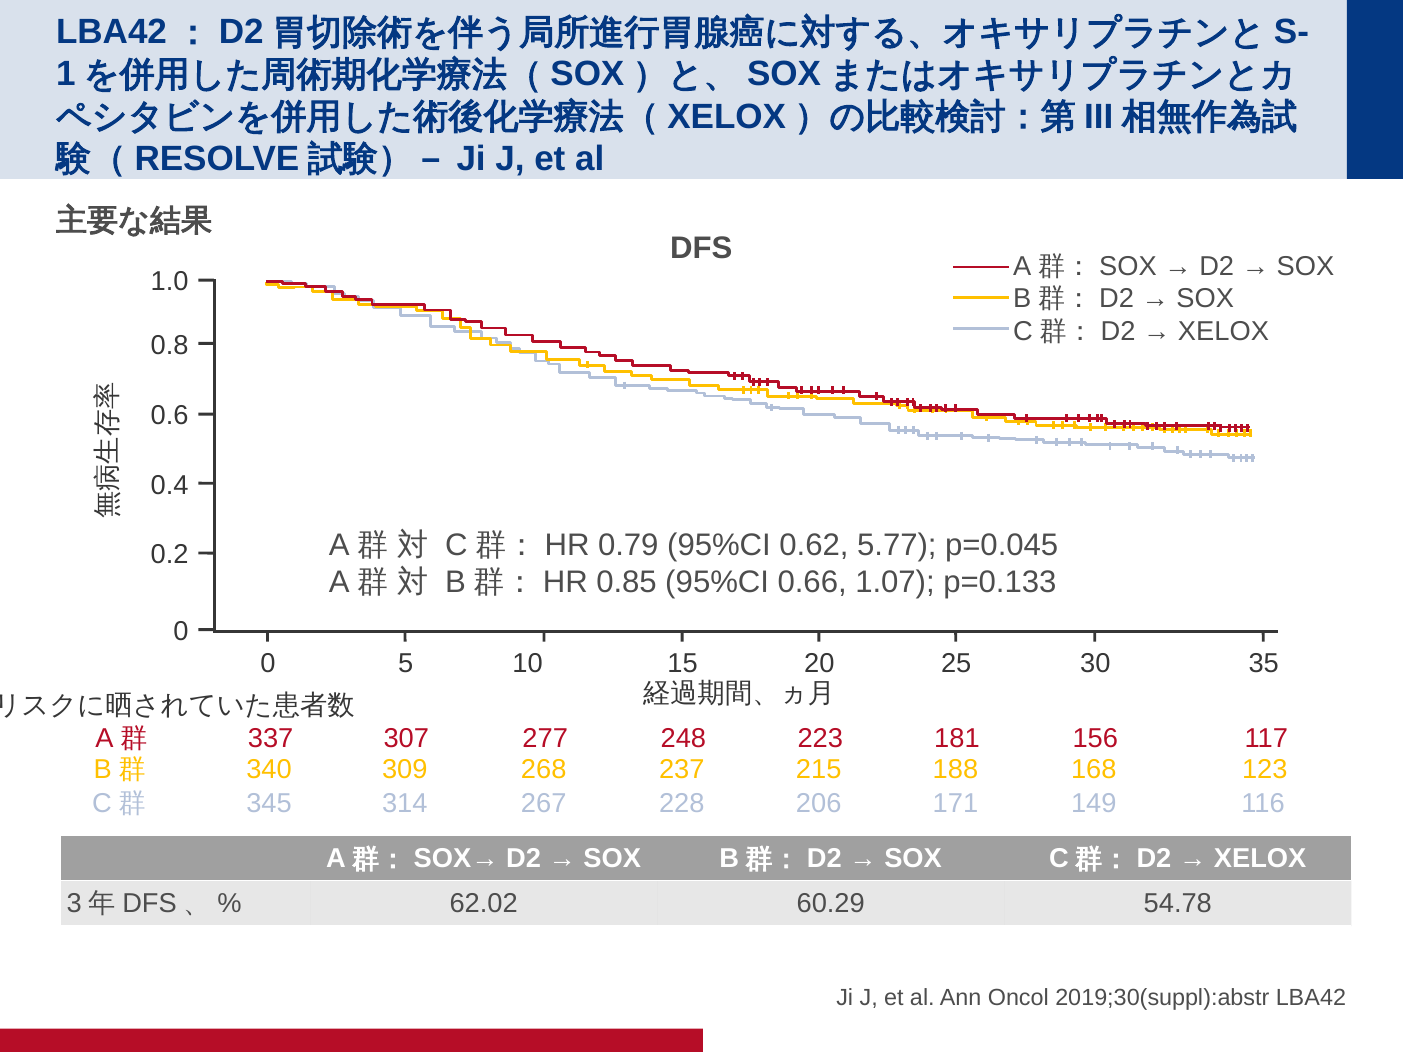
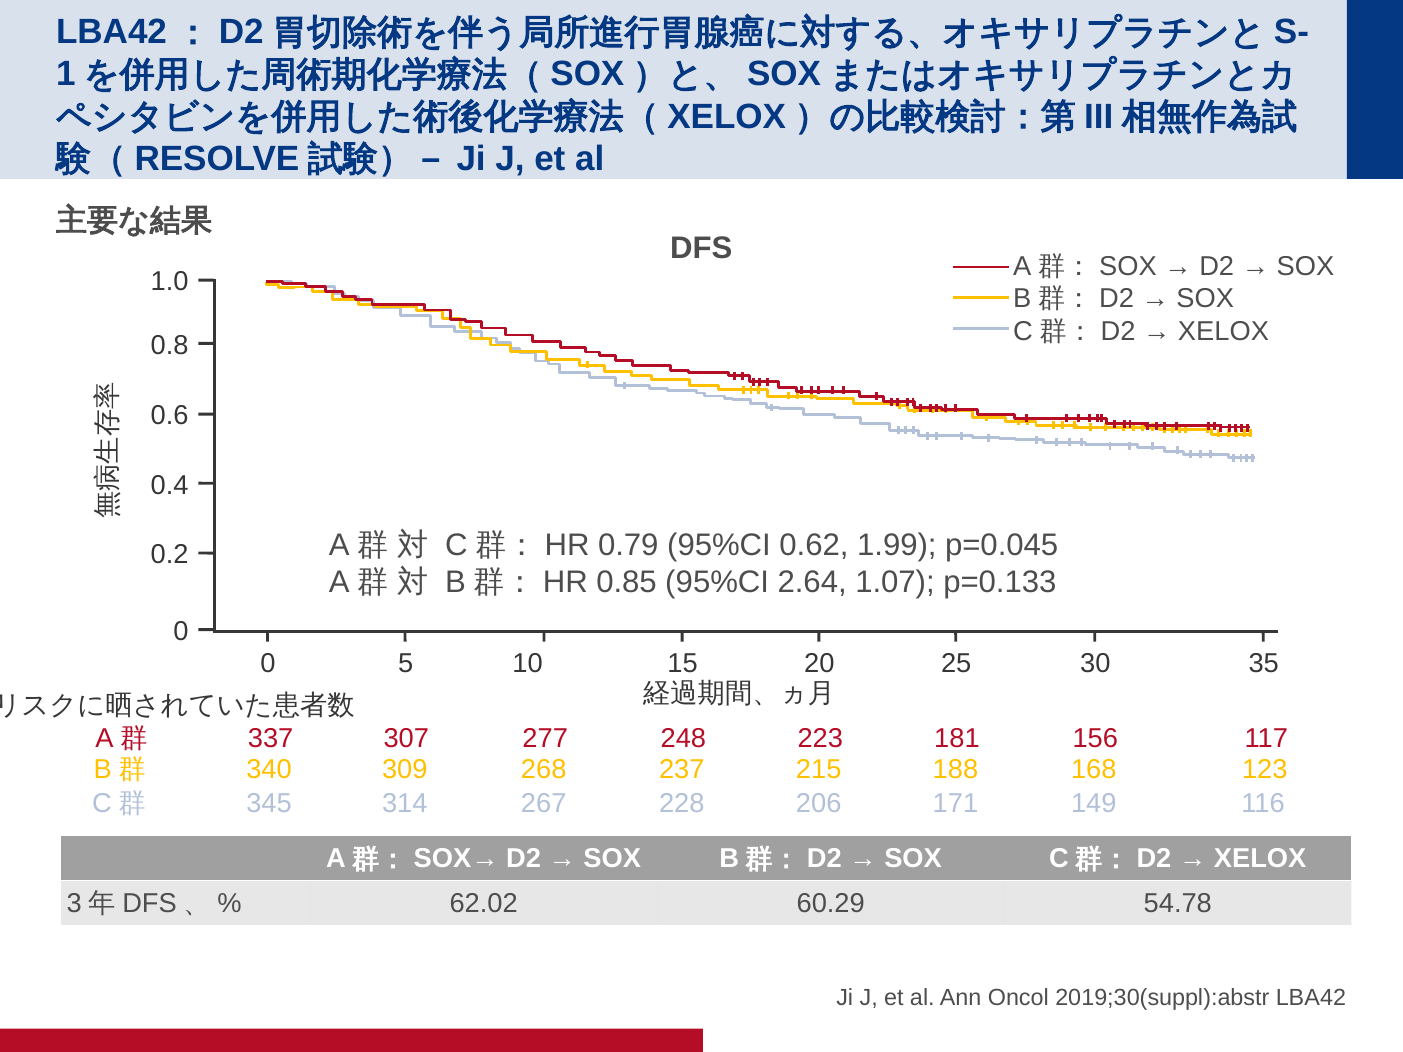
5.77: 5.77 -> 1.99
0.66: 0.66 -> 2.64
